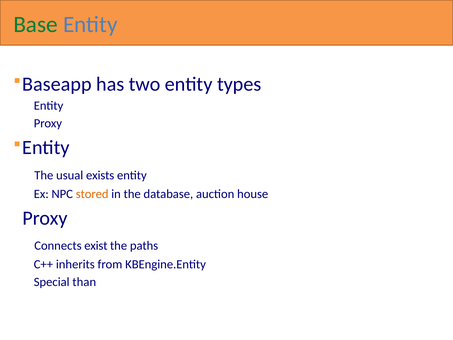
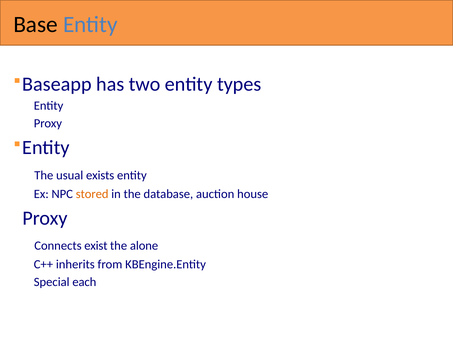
Base colour: green -> black
paths: paths -> alone
than: than -> each
